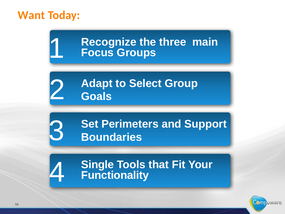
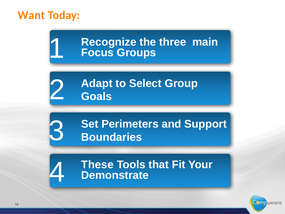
Single: Single -> These
Functionality: Functionality -> Demonstrate
